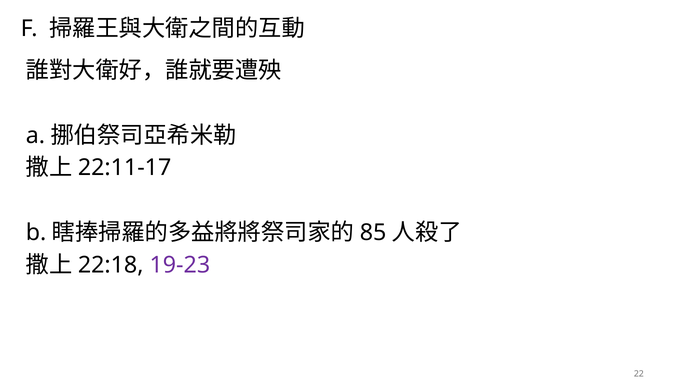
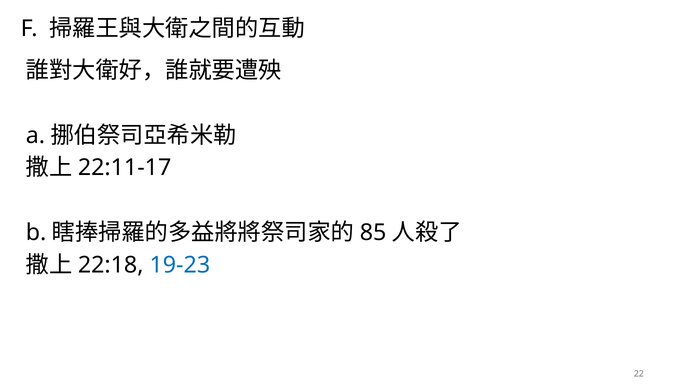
19-23 colour: purple -> blue
